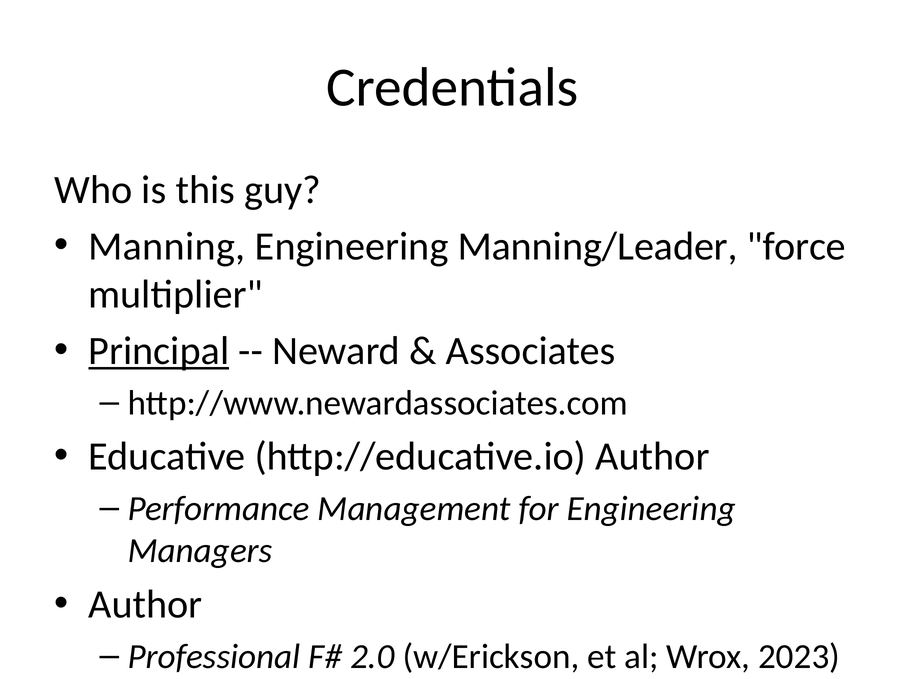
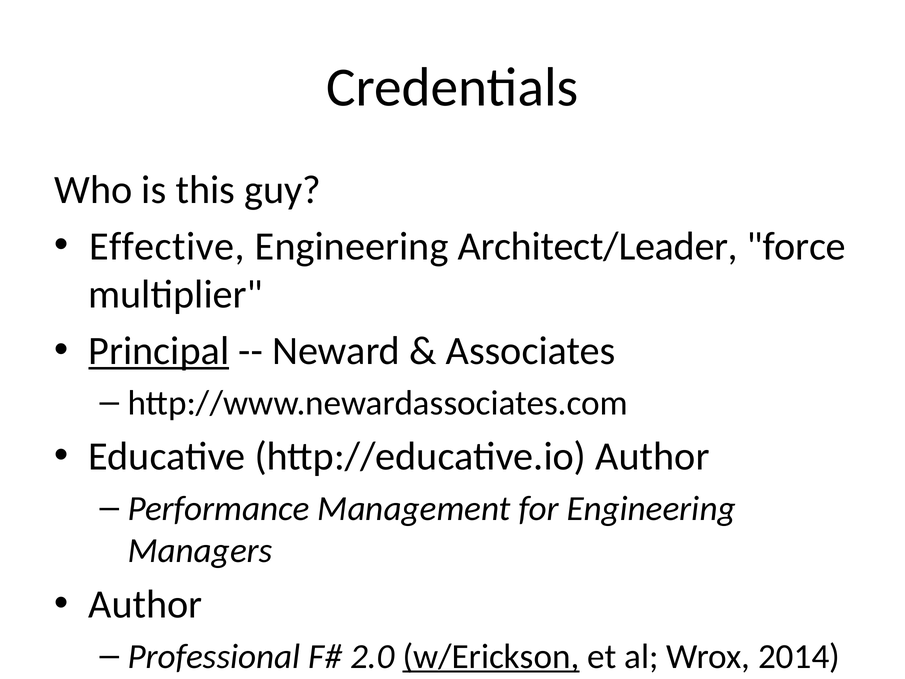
Manning at (167, 246): Manning -> Effective
Manning/Leader: Manning/Leader -> Architect/Leader
w/Erickson underline: none -> present
2023: 2023 -> 2014
